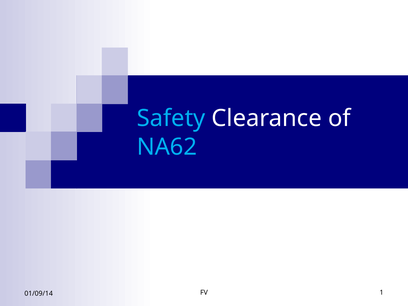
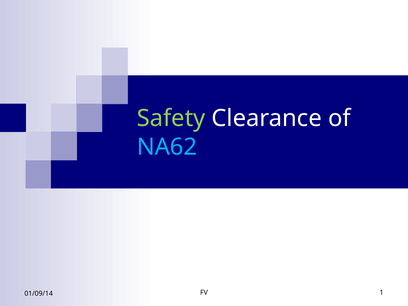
Safety colour: light blue -> light green
